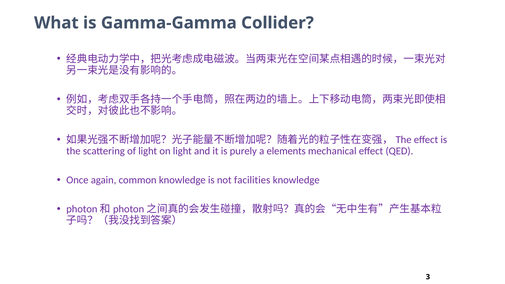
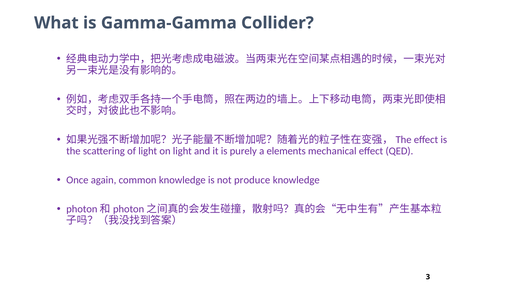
facilities: facilities -> produce
